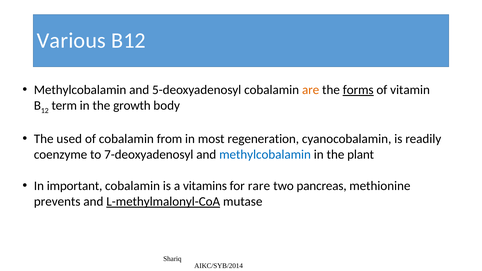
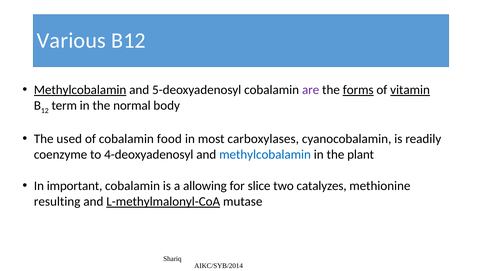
Methylcobalamin at (80, 90) underline: none -> present
are colour: orange -> purple
vitamin underline: none -> present
growth: growth -> normal
from: from -> food
regeneration: regeneration -> carboxylases
7-deoxyadenosyl: 7-deoxyadenosyl -> 4-deoxyadenosyl
vitamins: vitamins -> allowing
rare: rare -> slice
pancreas: pancreas -> catalyzes
prevents: prevents -> resulting
